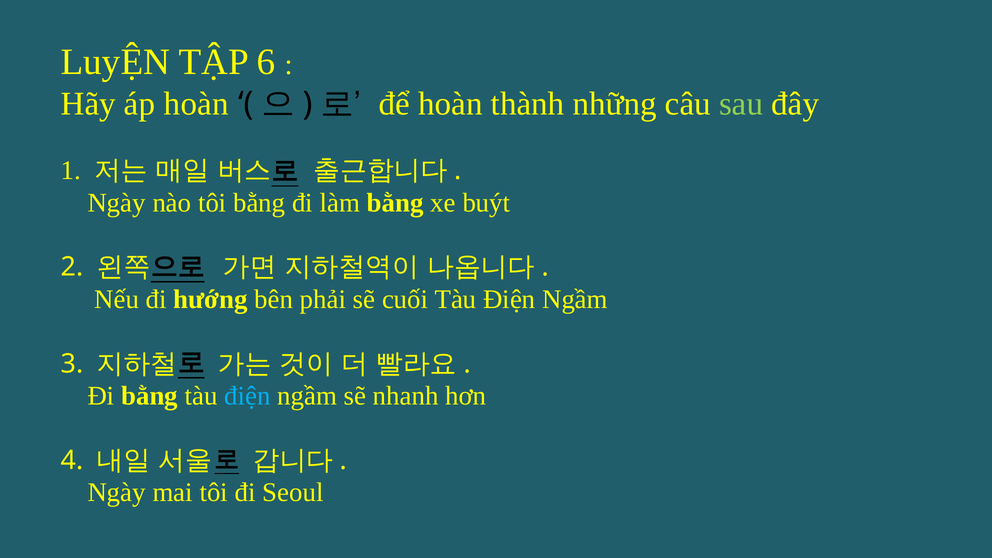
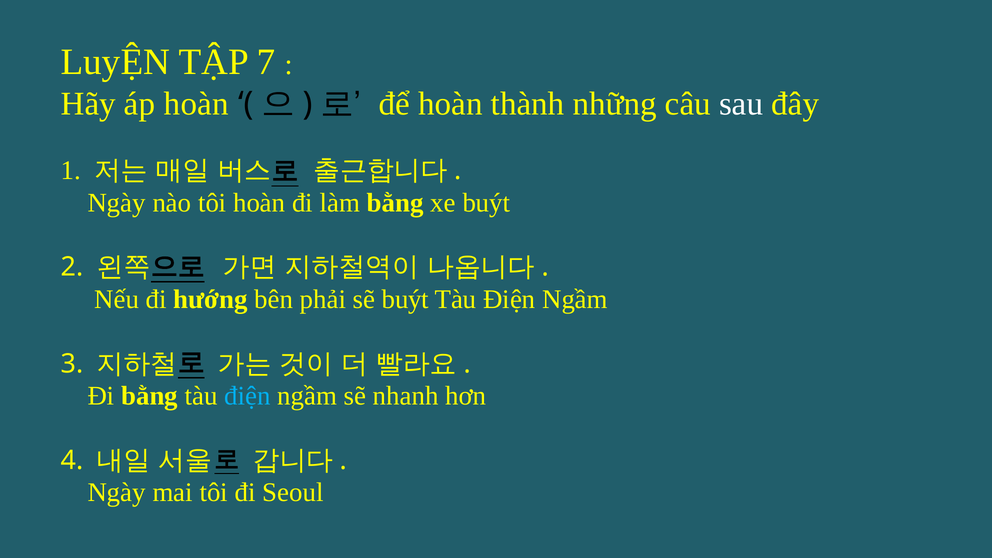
6: 6 -> 7
sau colour: light green -> white
tôi bằng: bằng -> hoàn
sẽ cuối: cuối -> buýt
